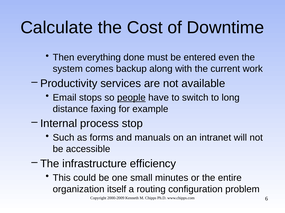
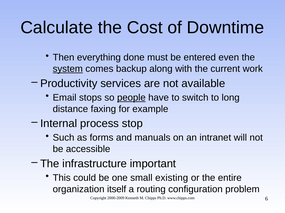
system underline: none -> present
efficiency: efficiency -> important
minutes: minutes -> existing
